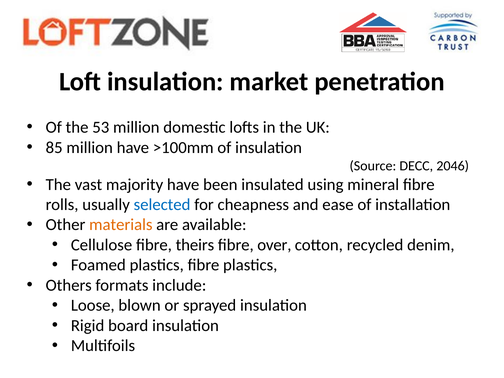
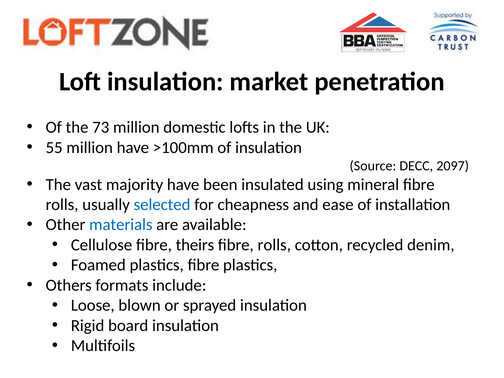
53: 53 -> 73
85: 85 -> 55
2046: 2046 -> 2097
materials colour: orange -> blue
over at (274, 245): over -> rolls
